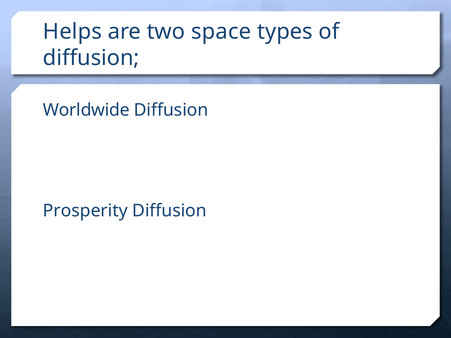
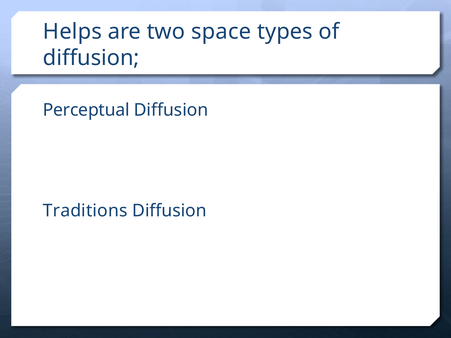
Worldwide: Worldwide -> Perceptual
Prosperity: Prosperity -> Traditions
